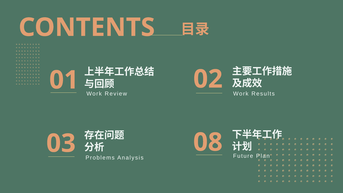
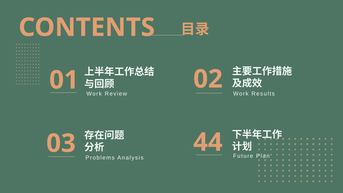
08: 08 -> 44
